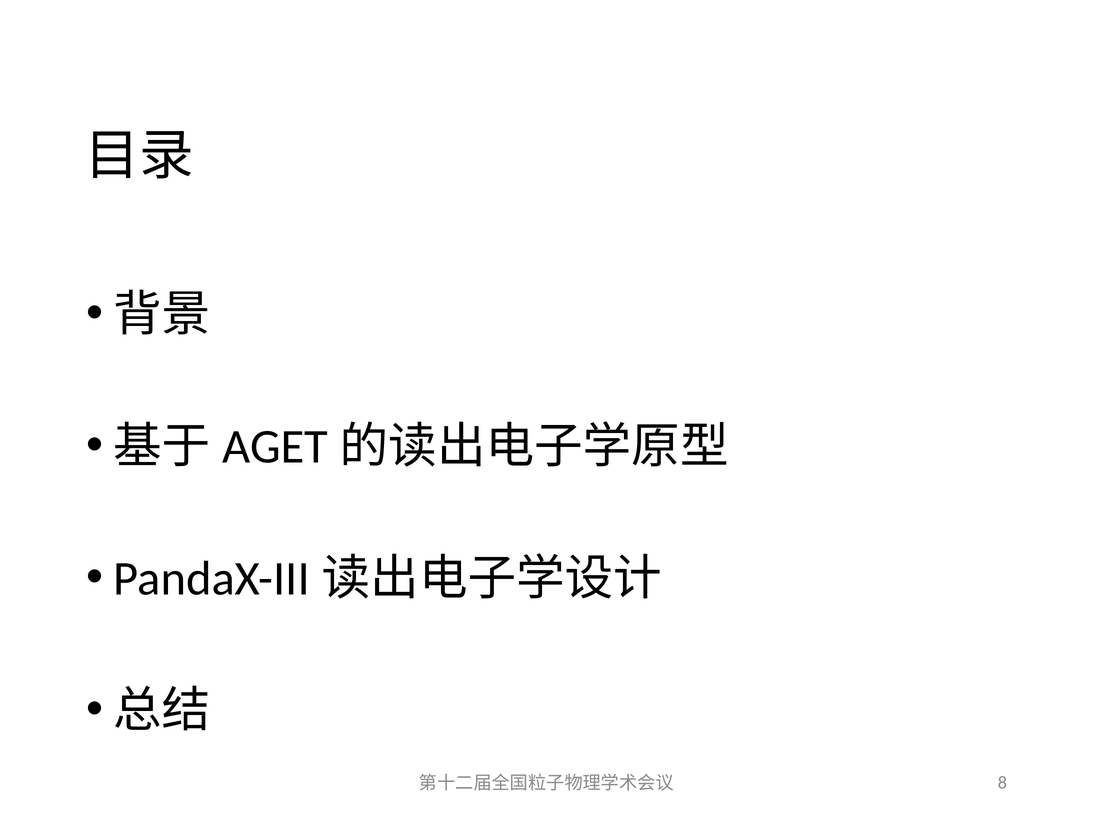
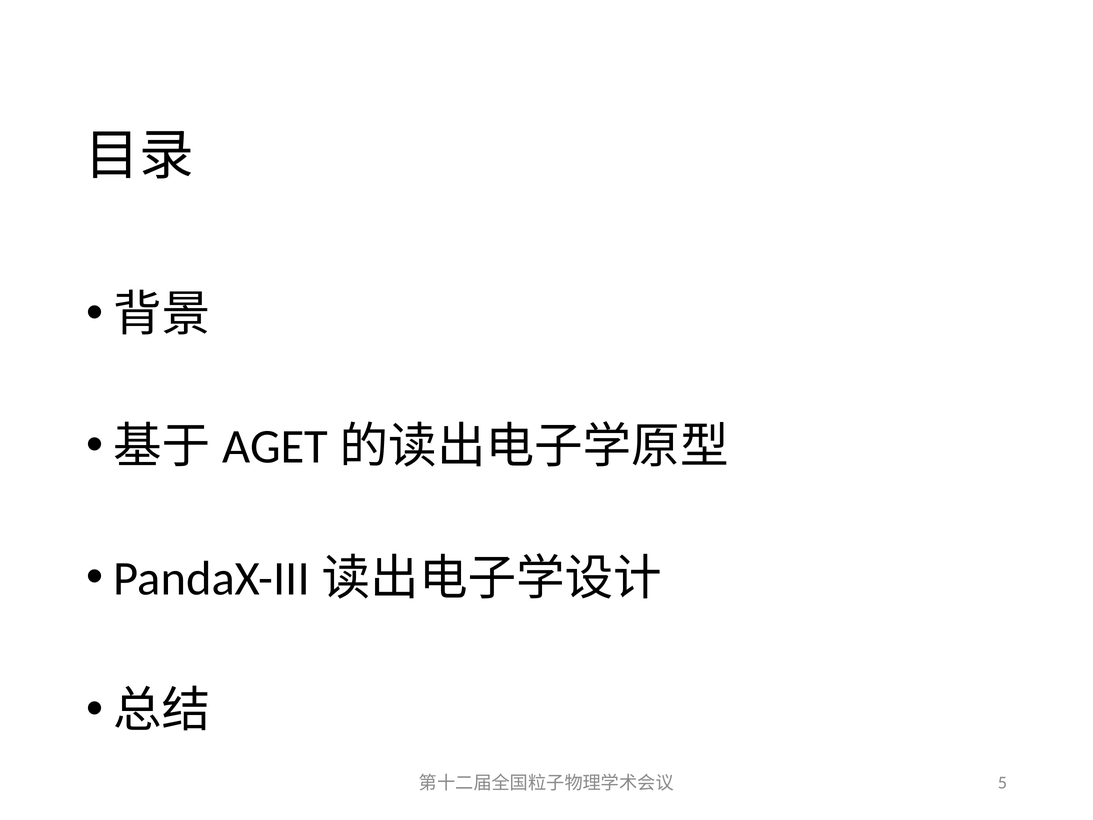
8: 8 -> 5
